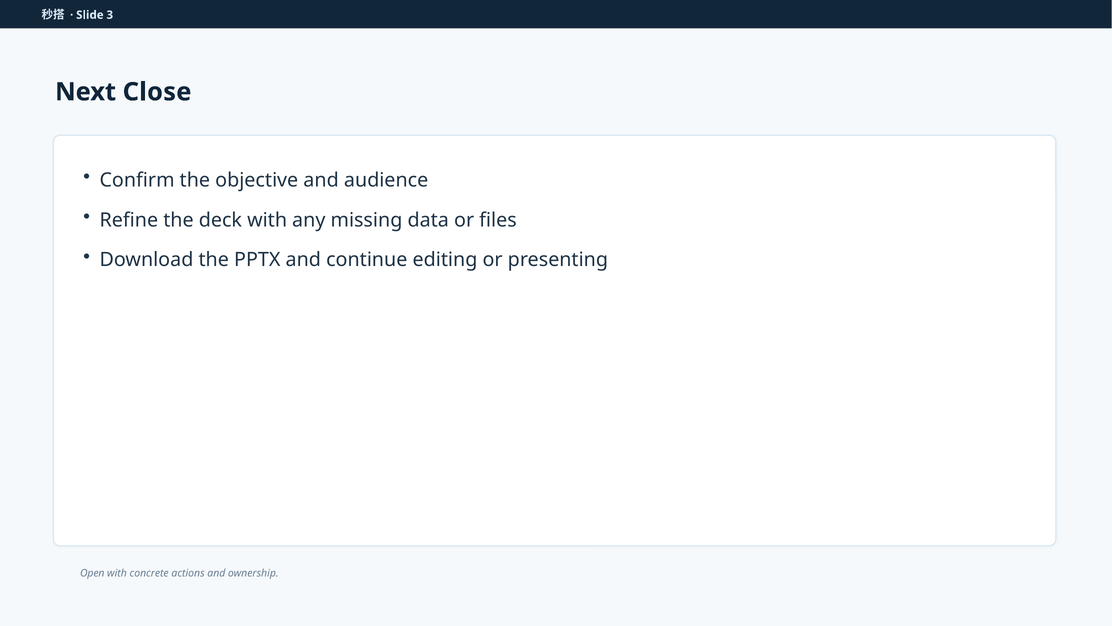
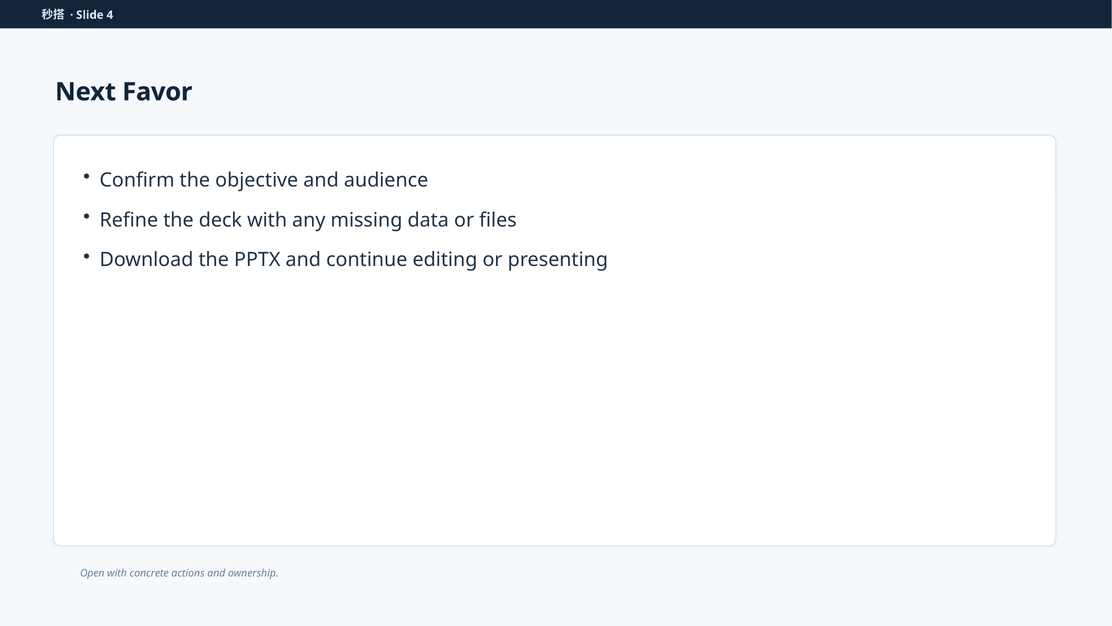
3: 3 -> 4
Close: Close -> Favor
